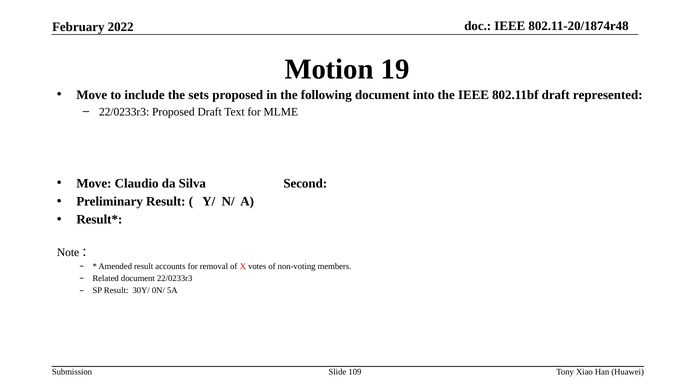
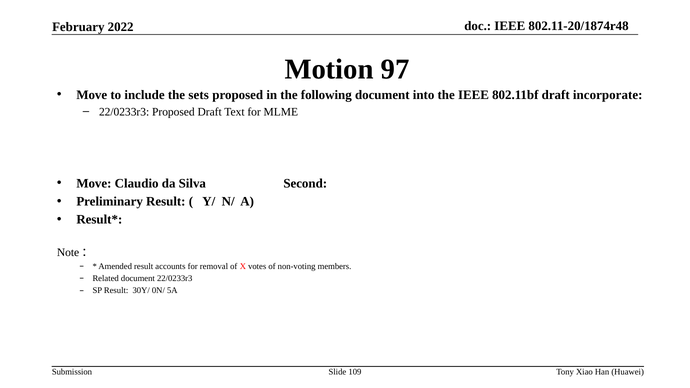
19: 19 -> 97
represented: represented -> incorporate
